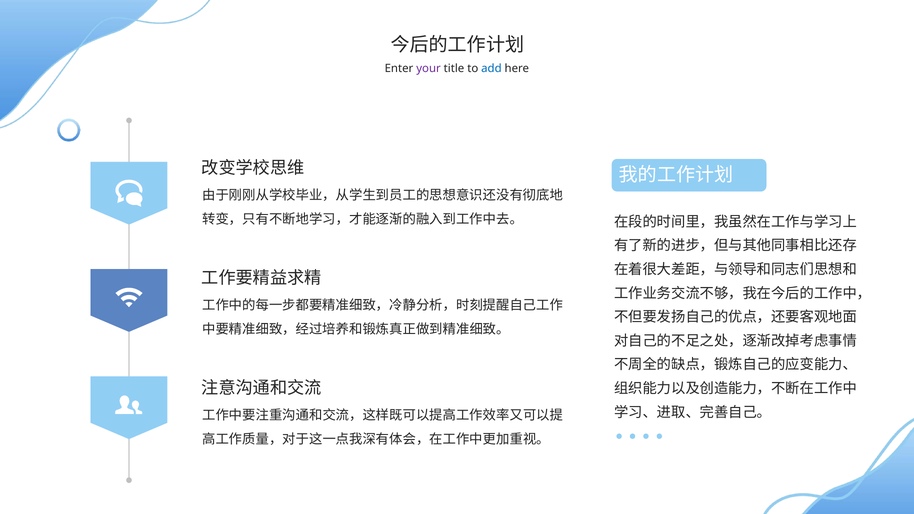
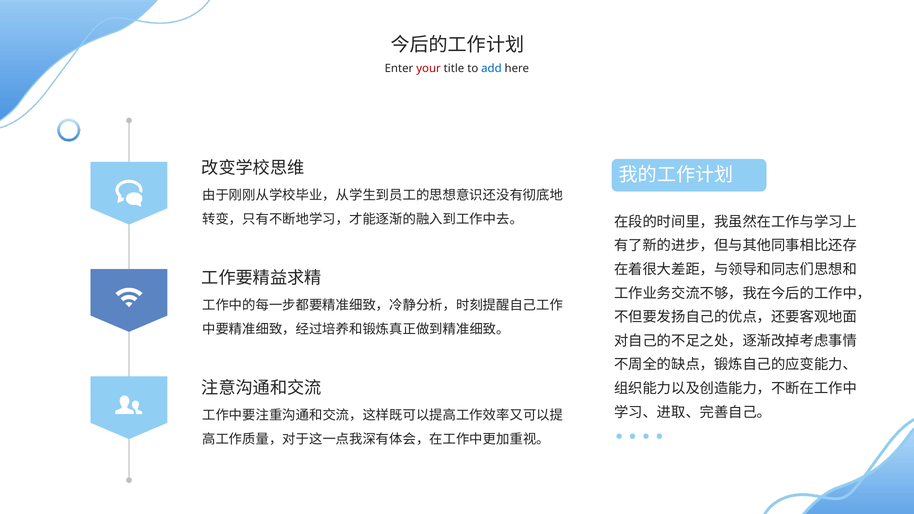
your colour: purple -> red
